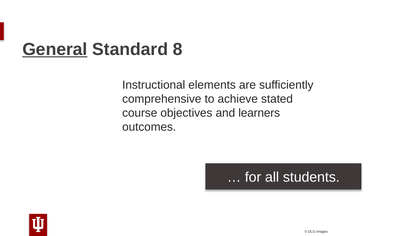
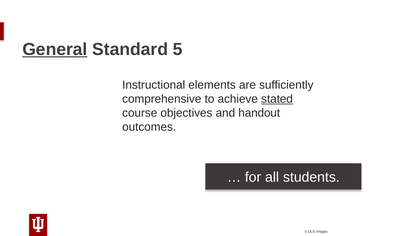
8: 8 -> 5
stated underline: none -> present
learners: learners -> handout
